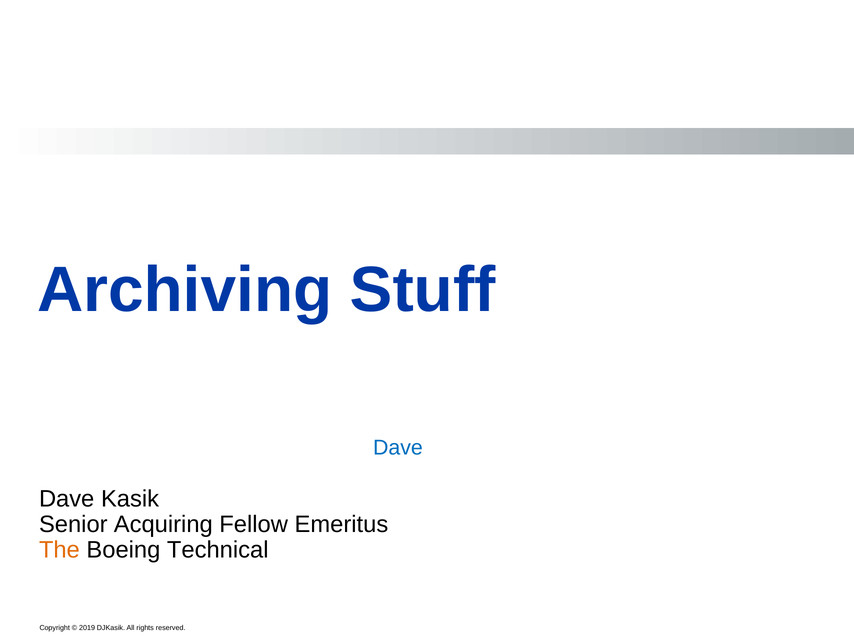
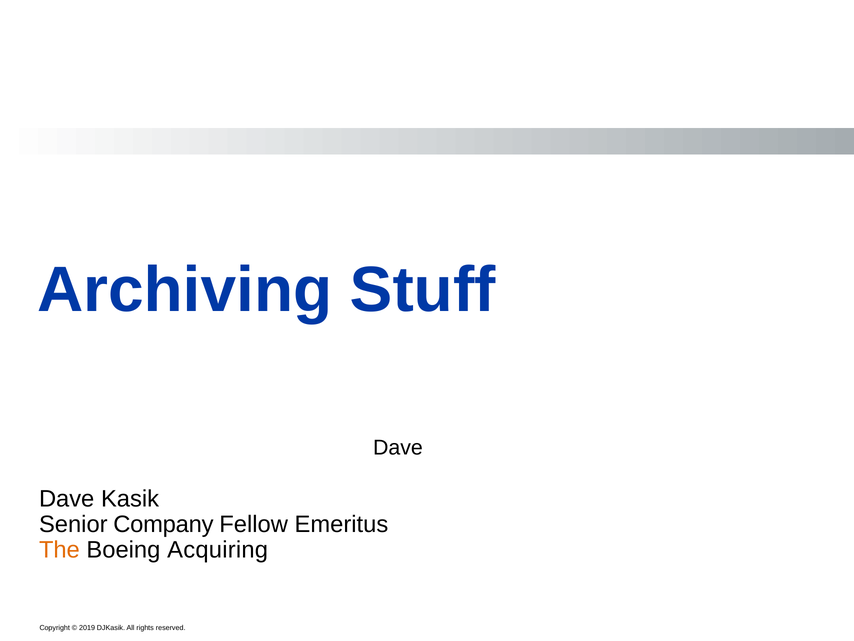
Dave at (398, 447) colour: blue -> black
Senior Acquiring: Acquiring -> Company
Boeing Technical: Technical -> Acquiring
